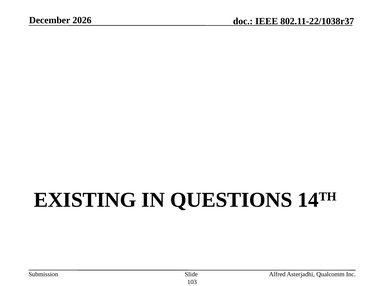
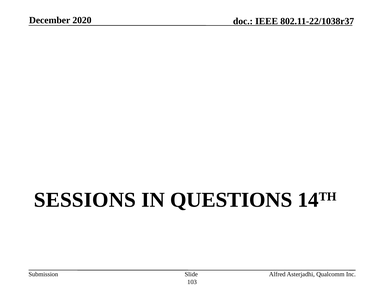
2026: 2026 -> 2020
EXISTING: EXISTING -> SESSIONS
